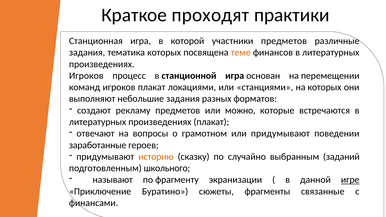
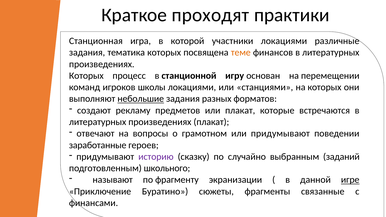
участники предметов: предметов -> локациями
Игроков at (86, 76): Игроков -> Которых
станционной игра: игра -> игру
игроков плакат: плакат -> школы
небольшие underline: none -> present
или можно: можно -> плакат
историю colour: orange -> purple
